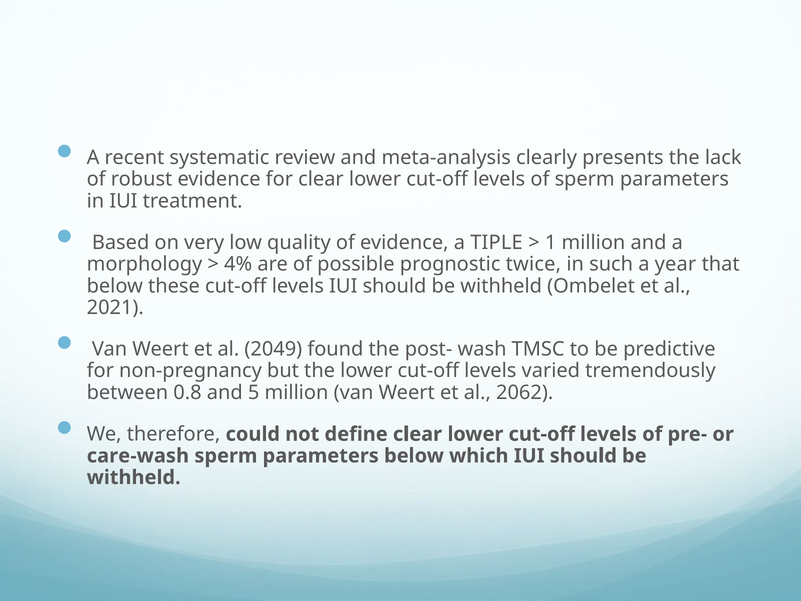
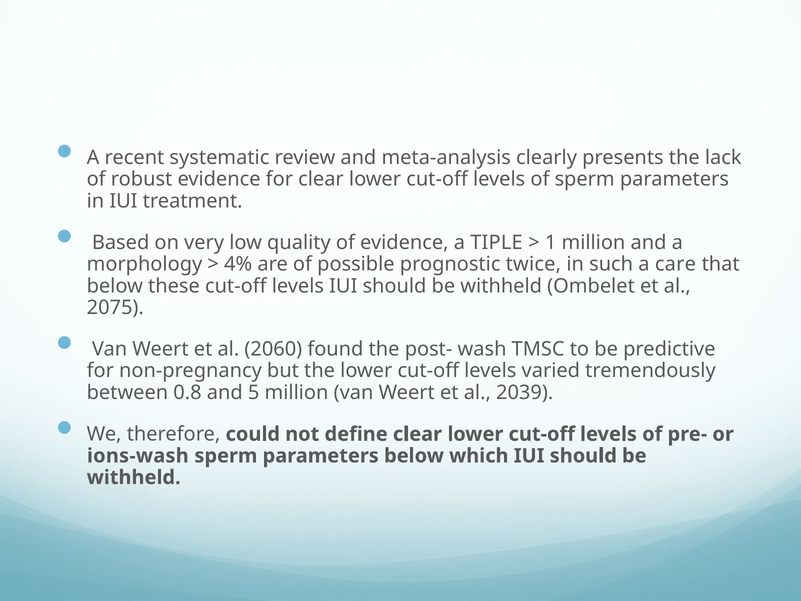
year: year -> care
2021: 2021 -> 2075
2049: 2049 -> 2060
2062: 2062 -> 2039
care-wash: care-wash -> ions-wash
